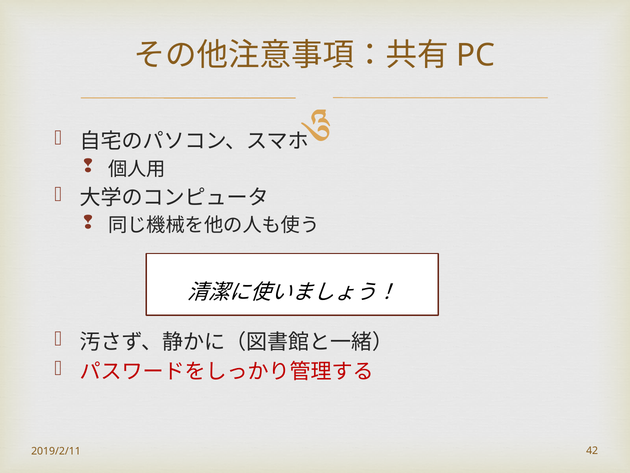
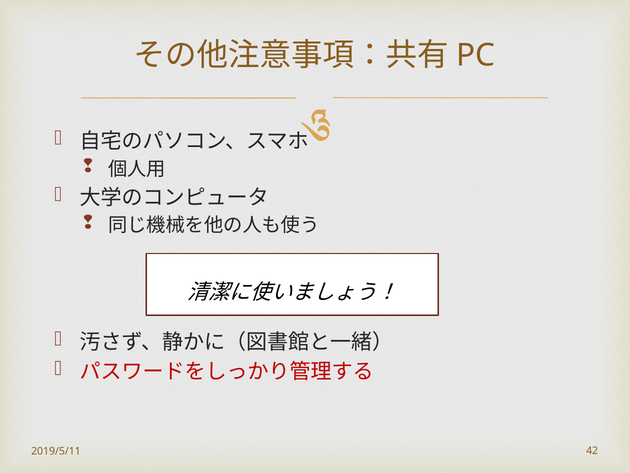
2019/2/11: 2019/2/11 -> 2019/5/11
